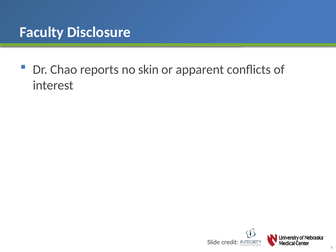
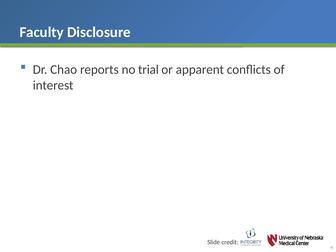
skin: skin -> trial
